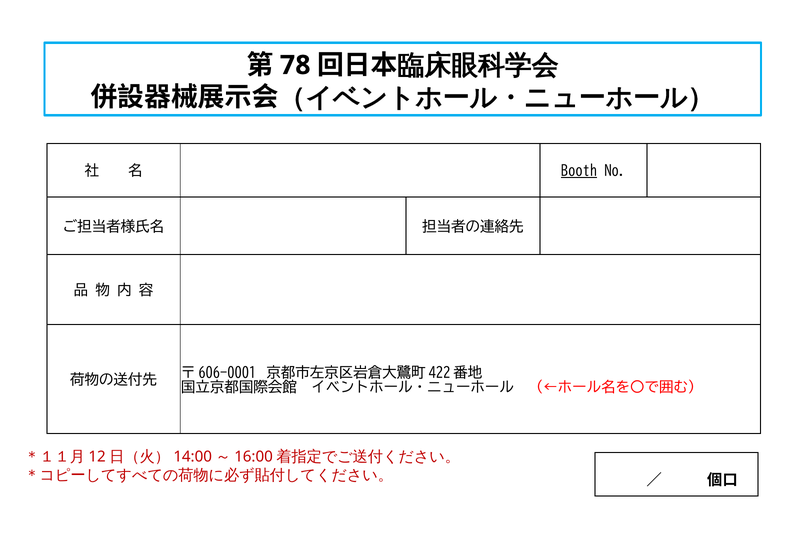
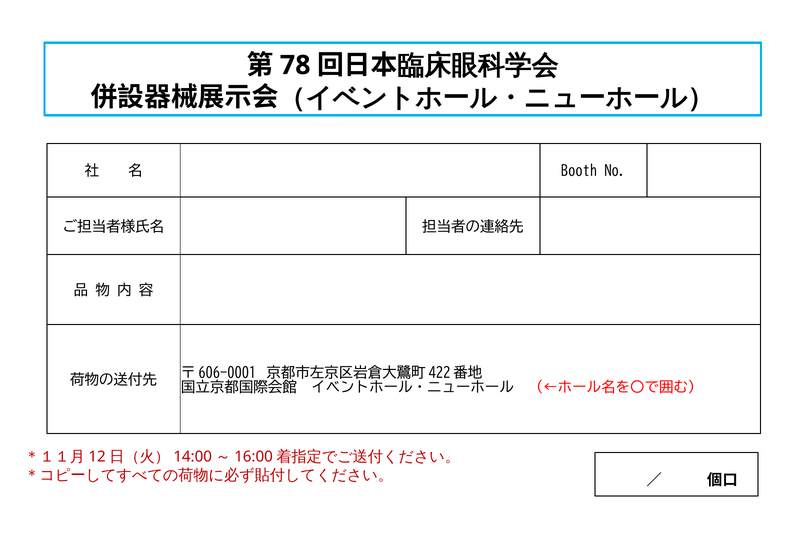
Booth underline: present -> none
